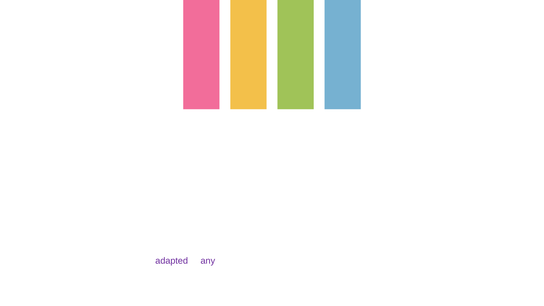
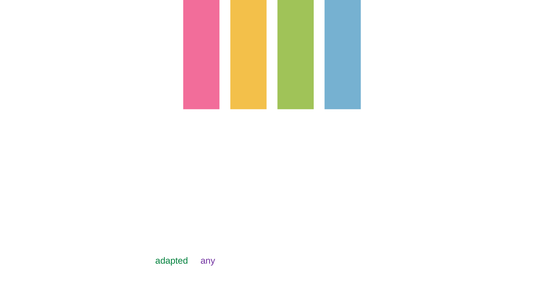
adapted colour: purple -> green
